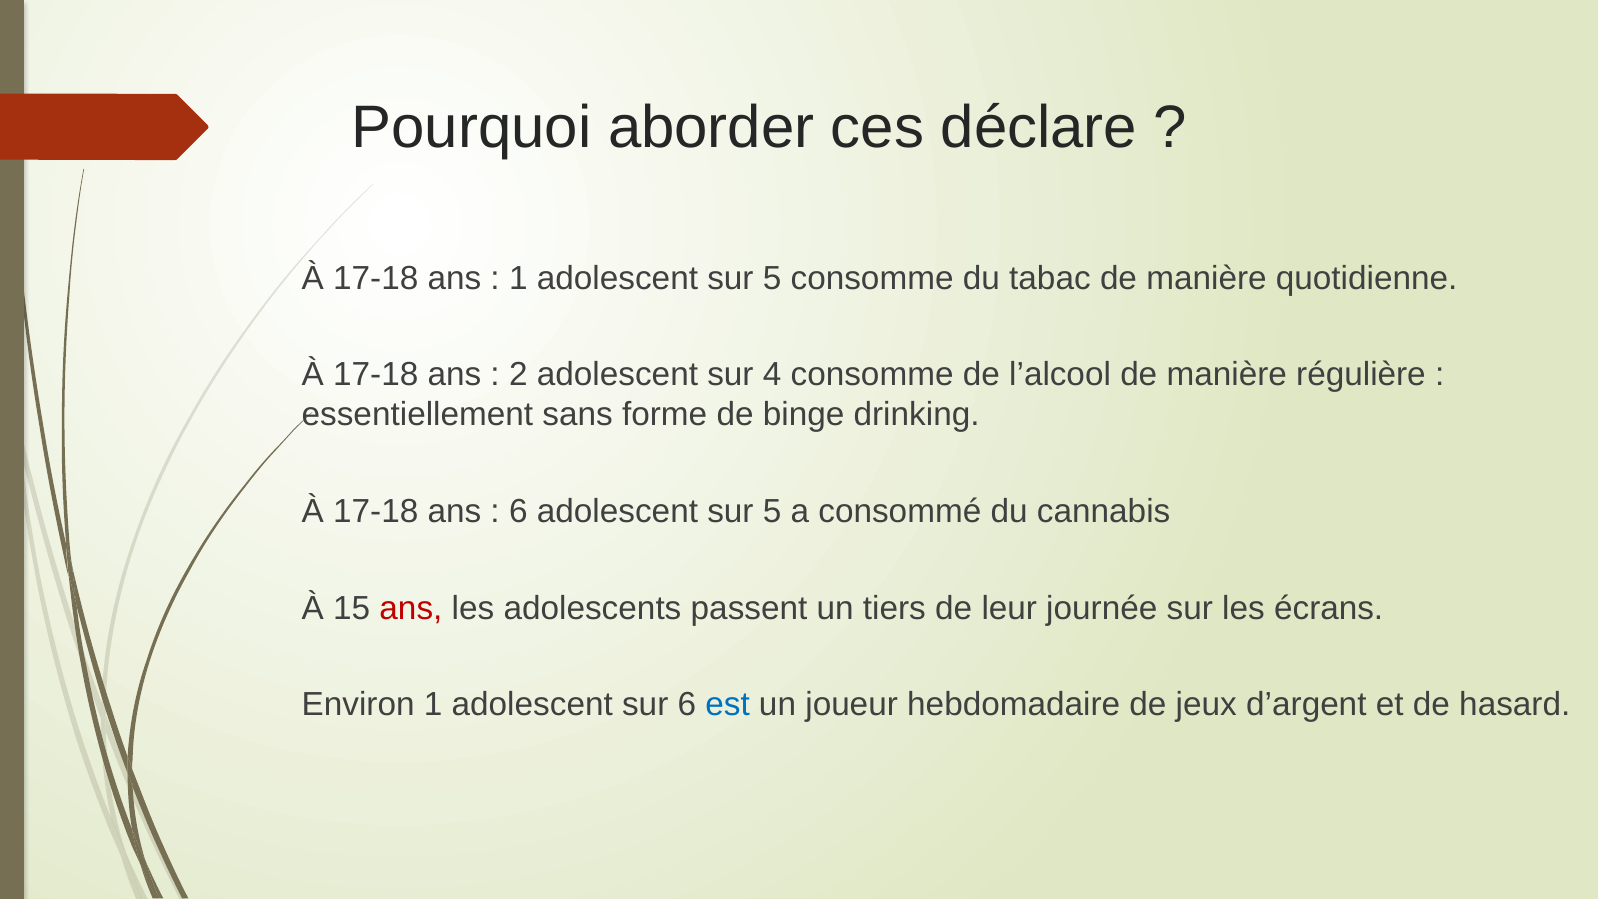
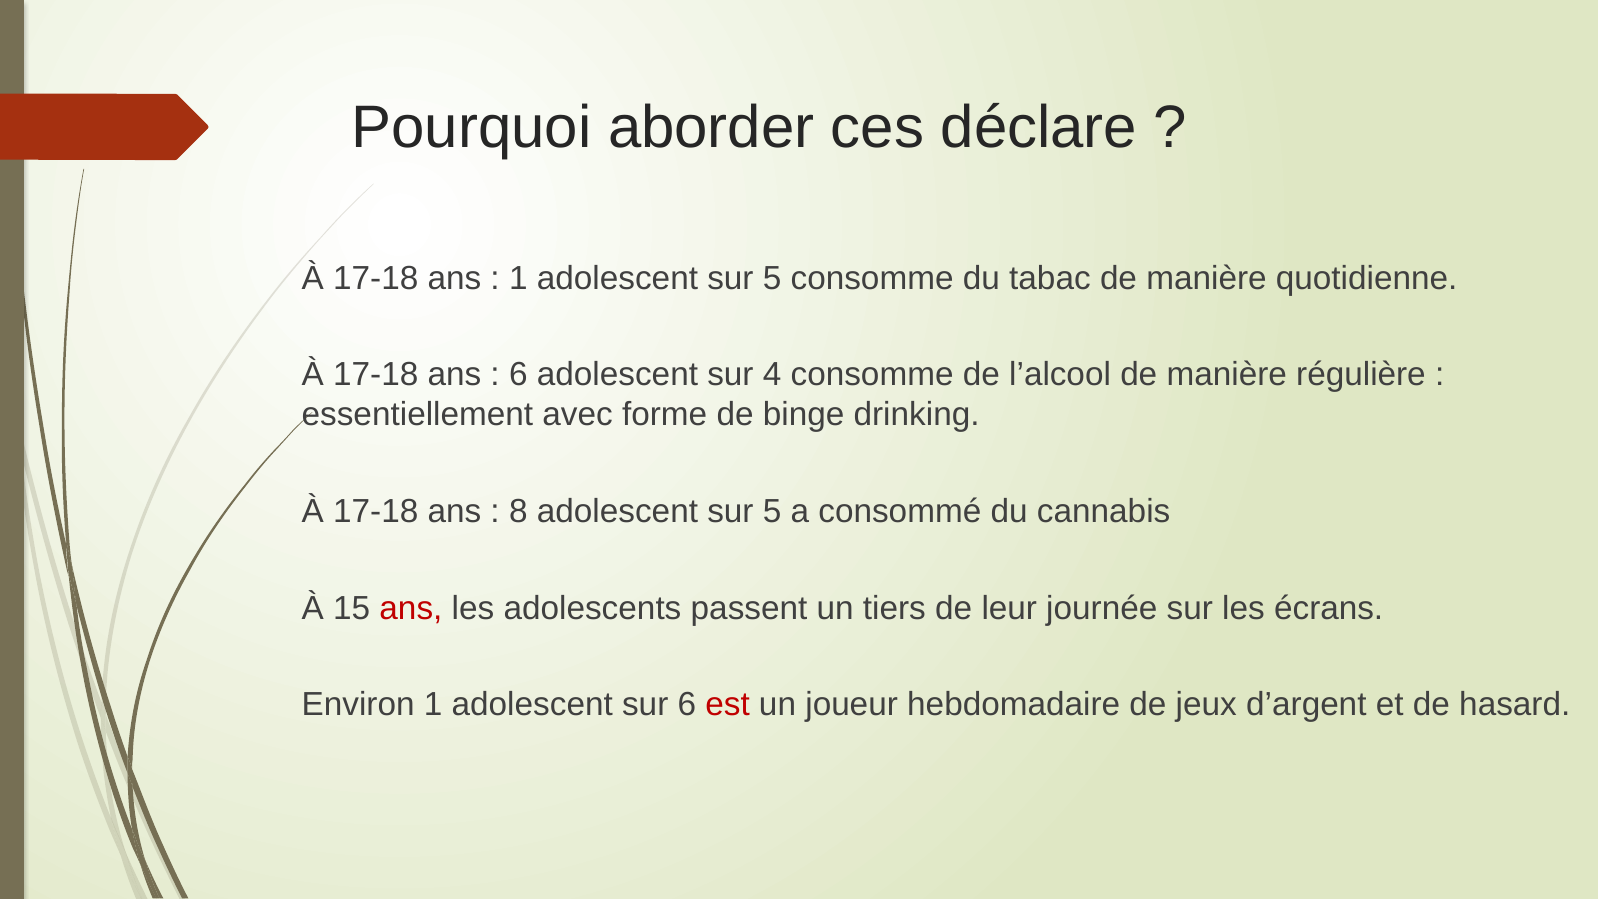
2 at (518, 375): 2 -> 6
sans: sans -> avec
6 at (518, 511): 6 -> 8
est colour: blue -> red
